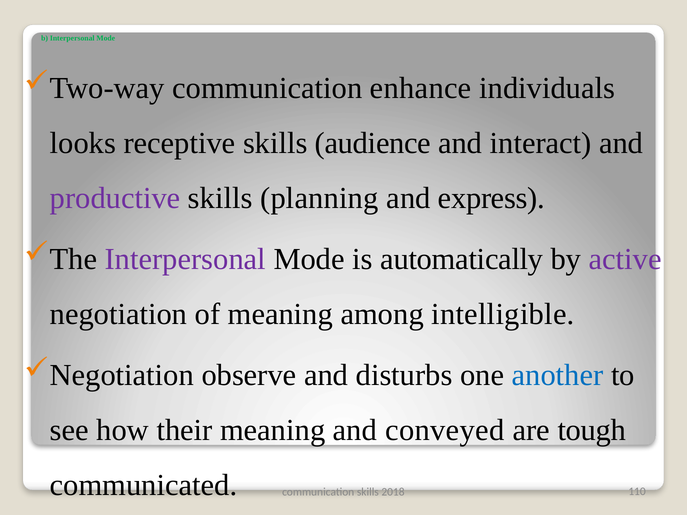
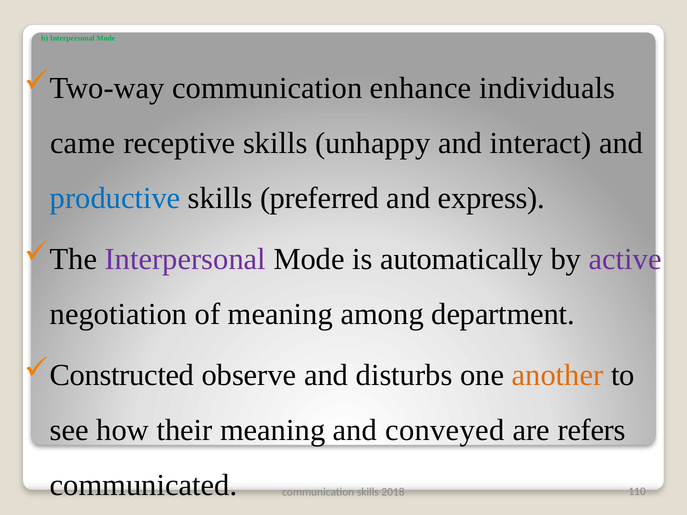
looks: looks -> came
audience: audience -> unhappy
productive colour: purple -> blue
planning: planning -> preferred
intelligible: intelligible -> department
Negotiation at (122, 375): Negotiation -> Constructed
another colour: blue -> orange
tough: tough -> refers
